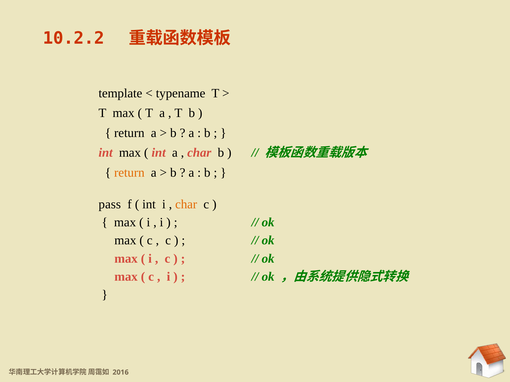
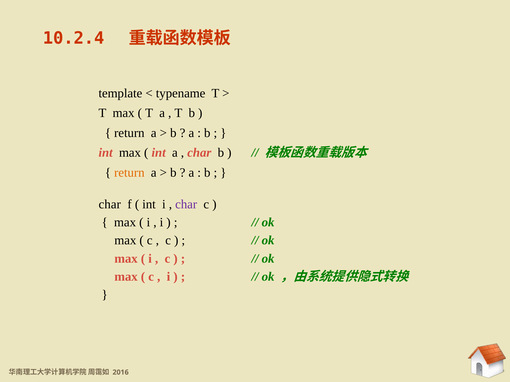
10.2.2: 10.2.2 -> 10.2.4
pass at (110, 205): pass -> char
char at (186, 205) colour: orange -> purple
